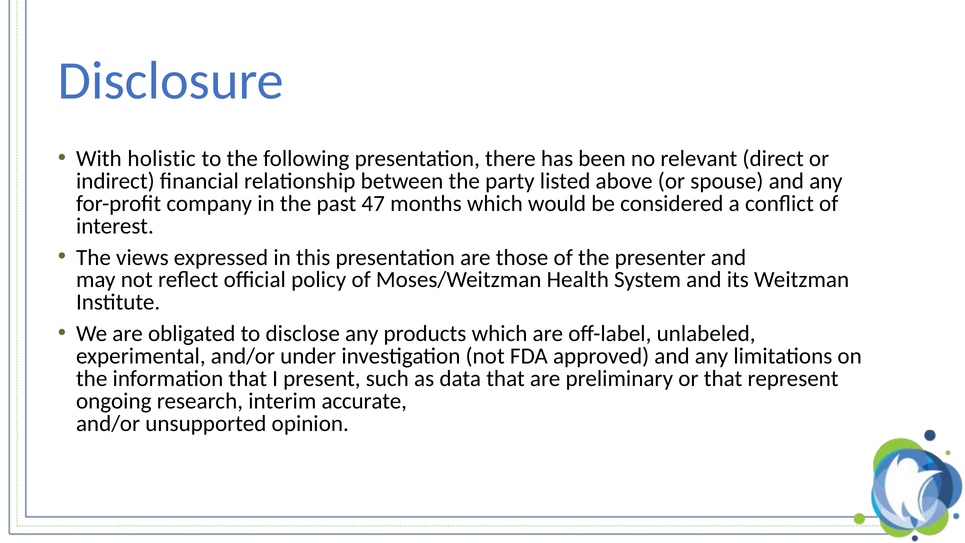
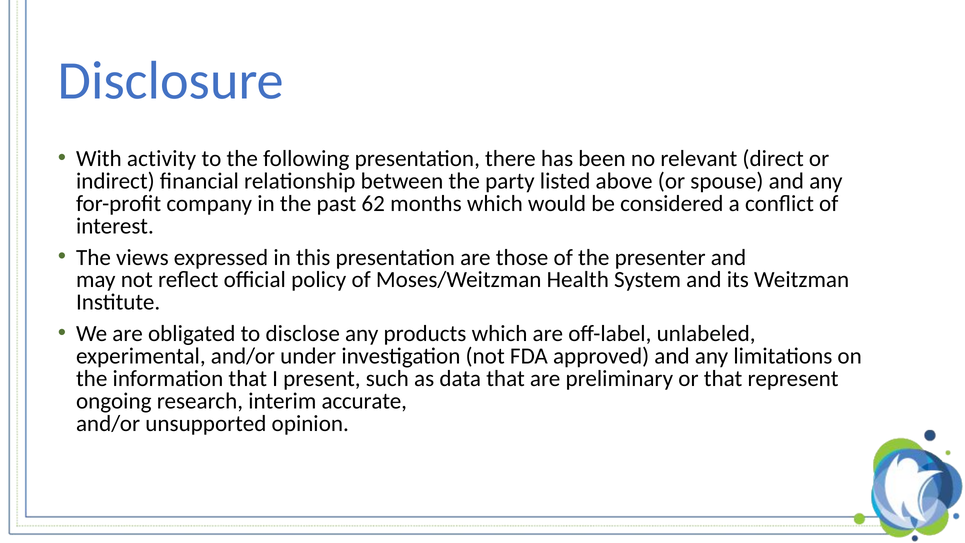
holistic: holistic -> activity
47: 47 -> 62
